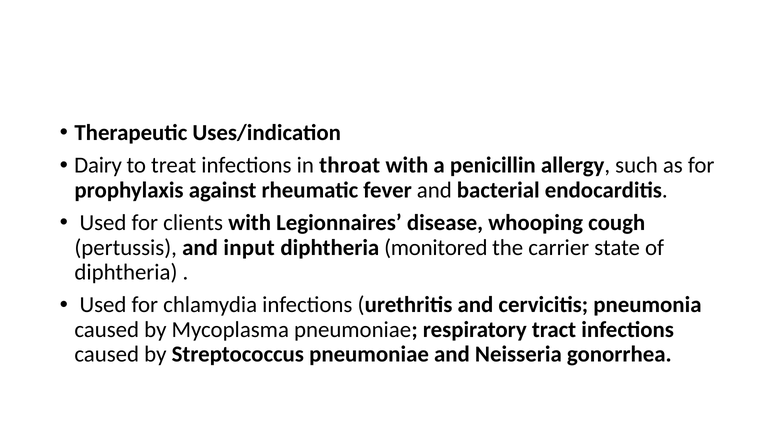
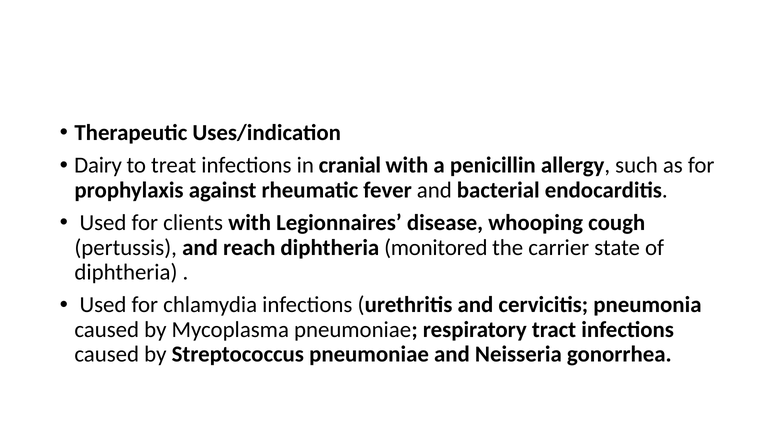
throat: throat -> cranial
input: input -> reach
